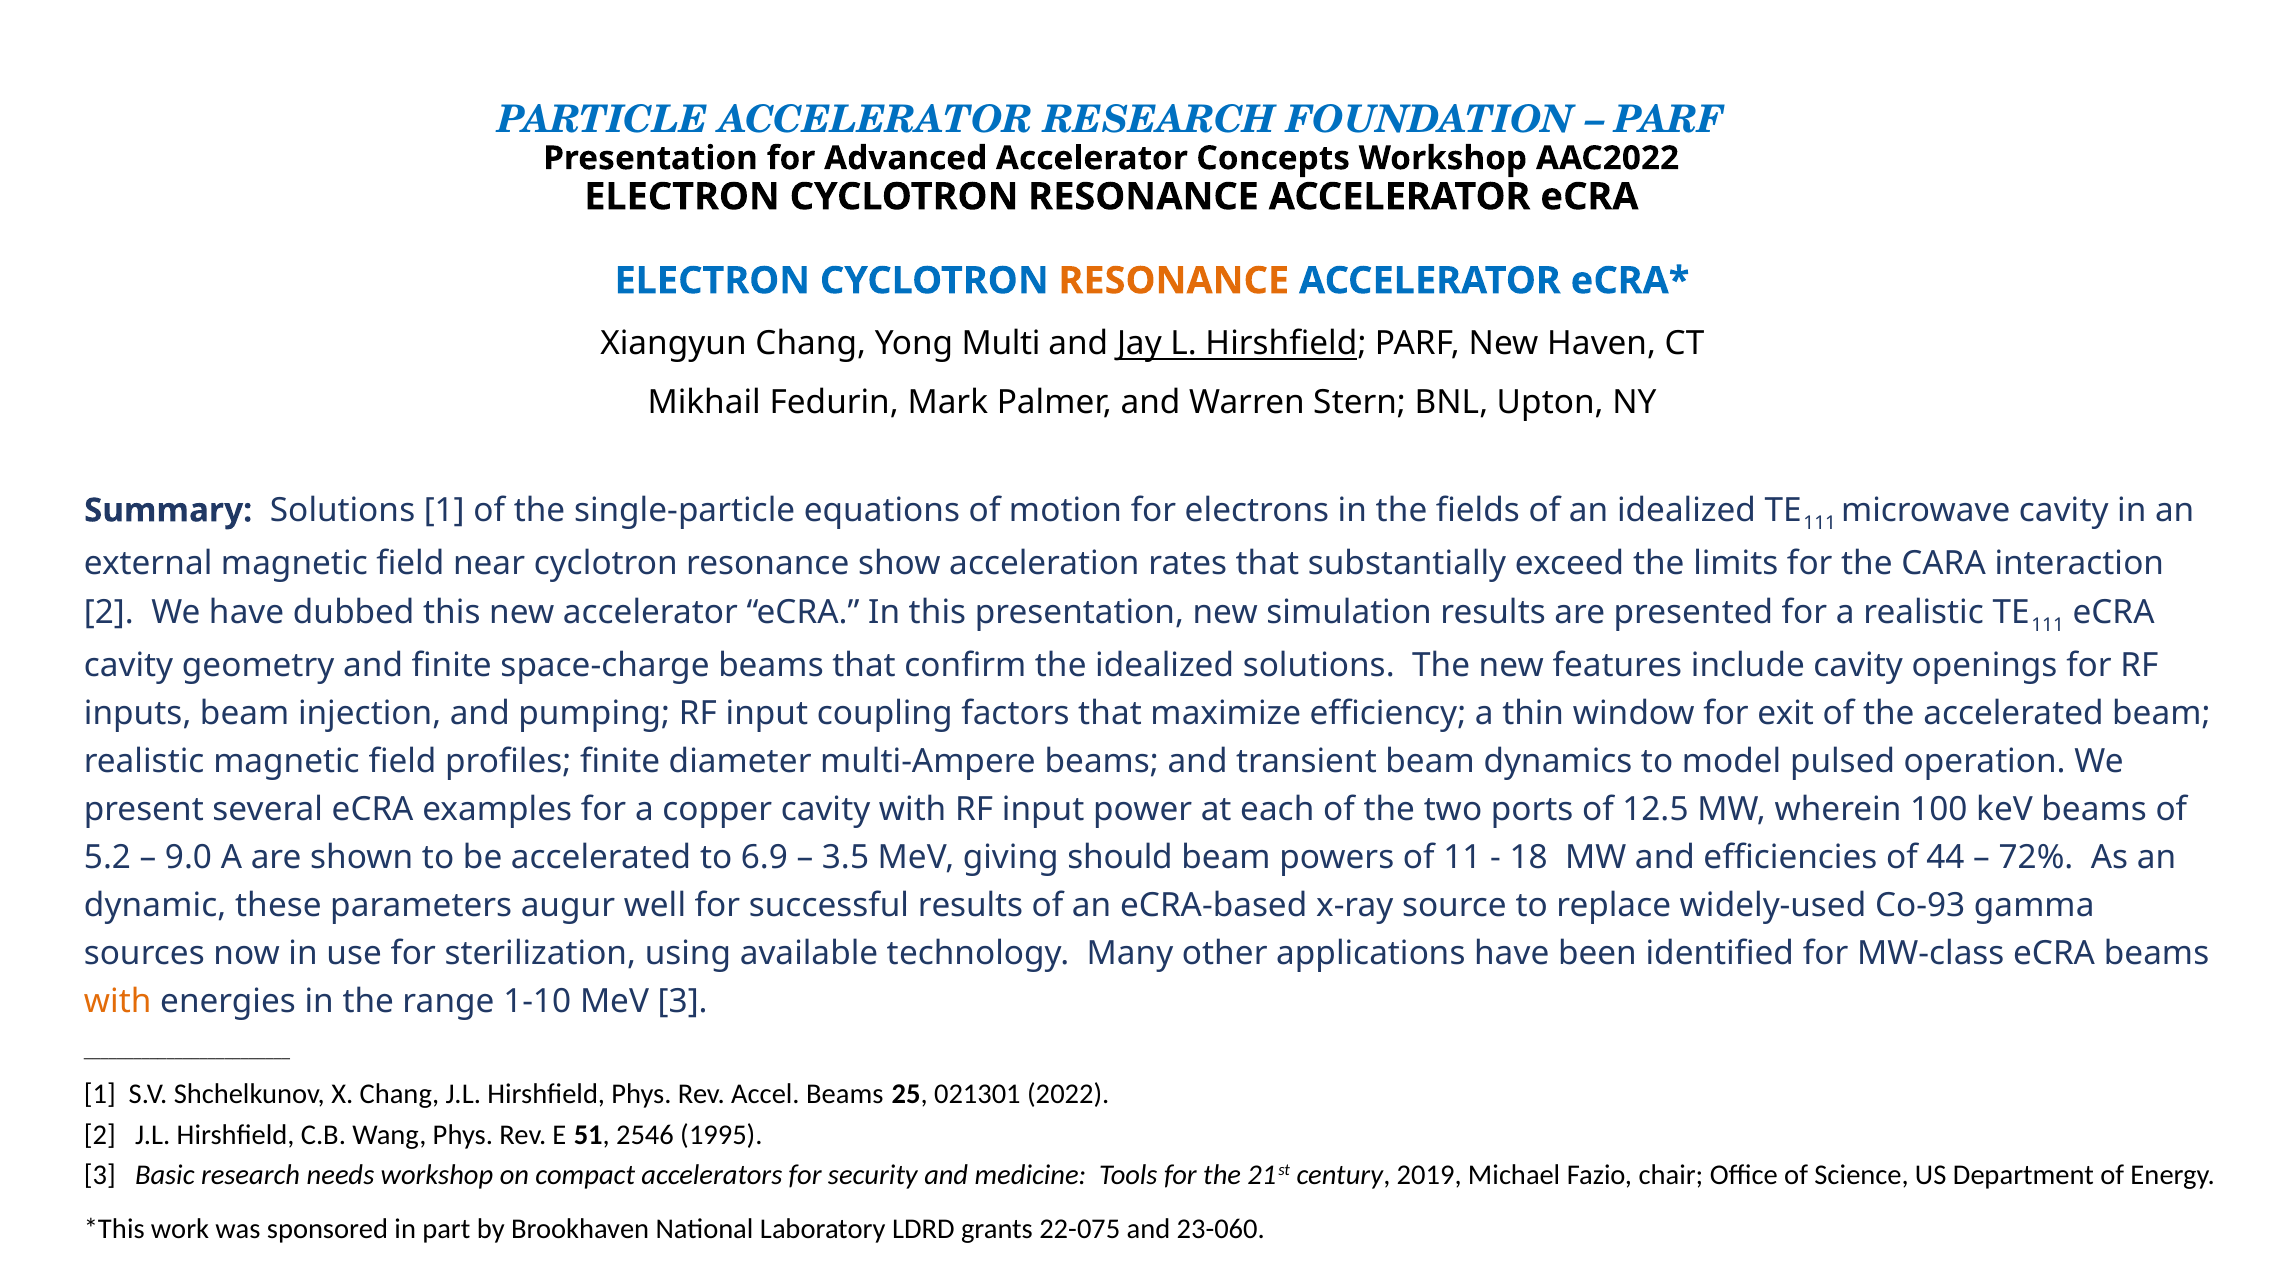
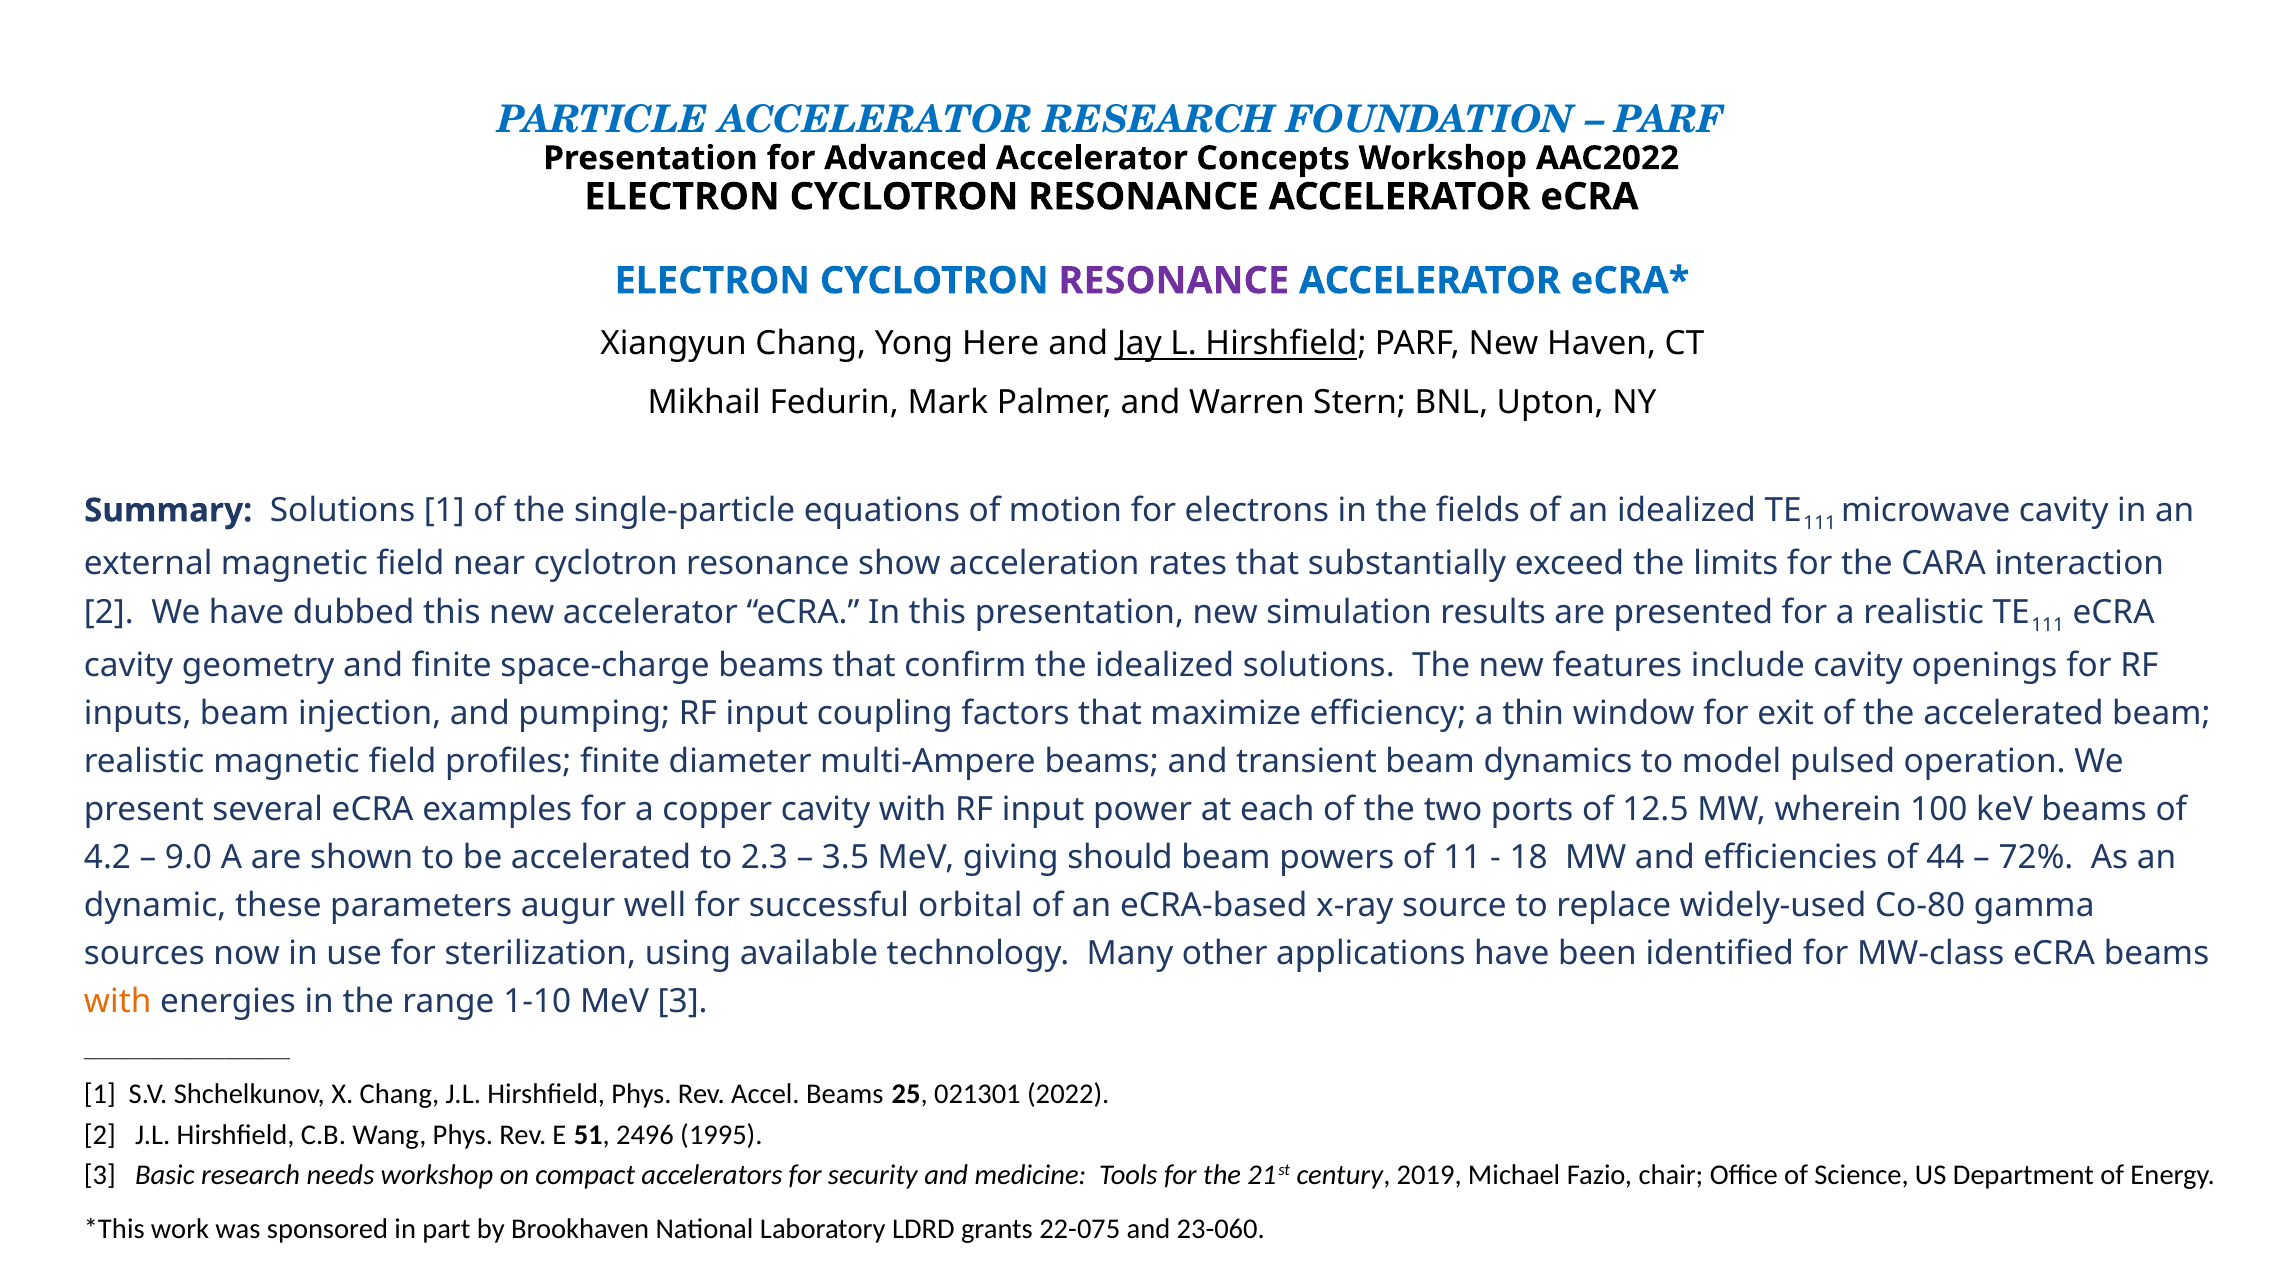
RESONANCE at (1174, 281) colour: orange -> purple
Multi: Multi -> Here
5.2: 5.2 -> 4.2
6.9: 6.9 -> 2.3
successful results: results -> orbital
Co-93: Co-93 -> Co-80
2546: 2546 -> 2496
